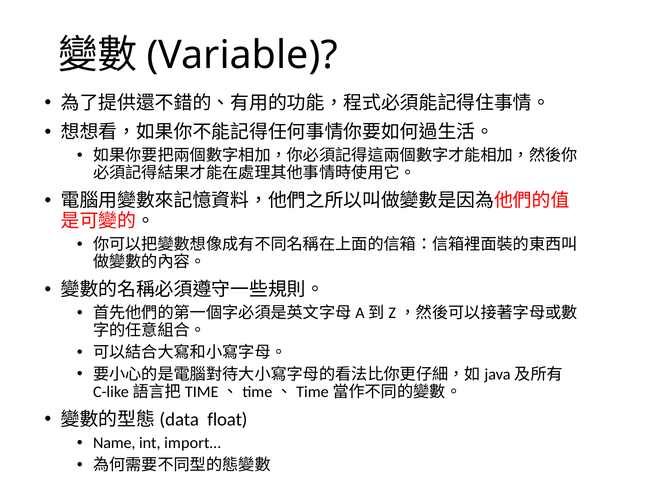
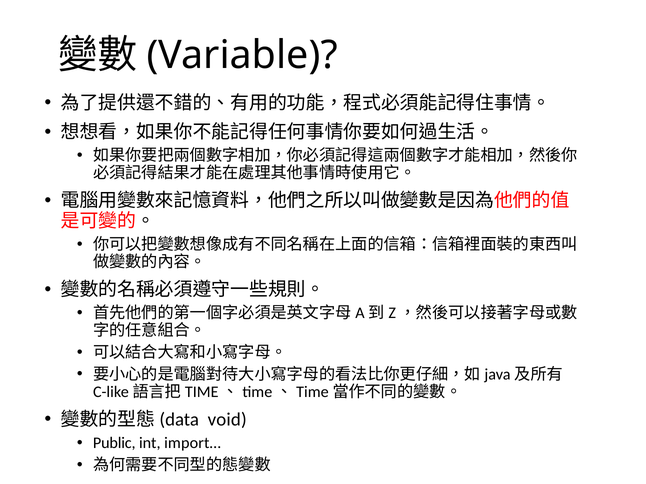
float: float -> void
Name: Name -> Public
